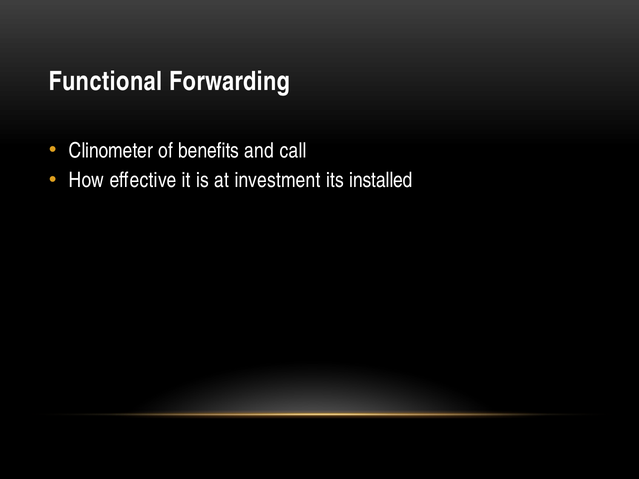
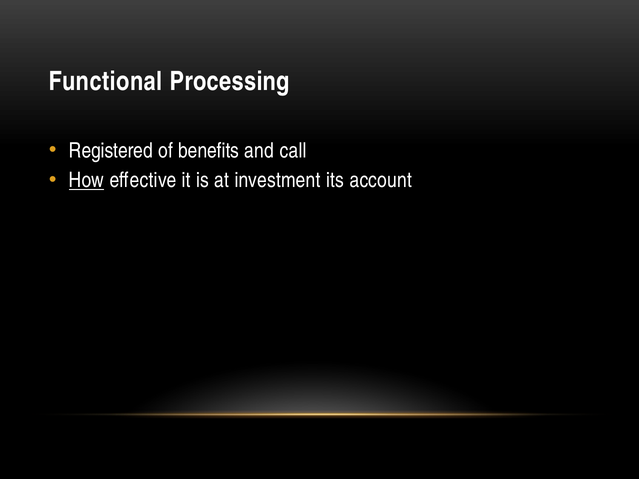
Forwarding: Forwarding -> Processing
Clinometer: Clinometer -> Registered
How underline: none -> present
installed: installed -> account
